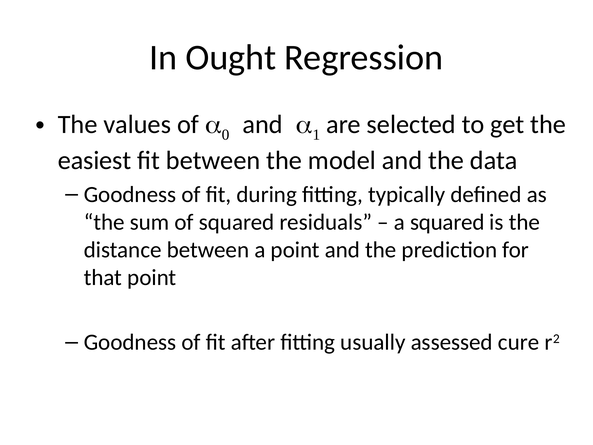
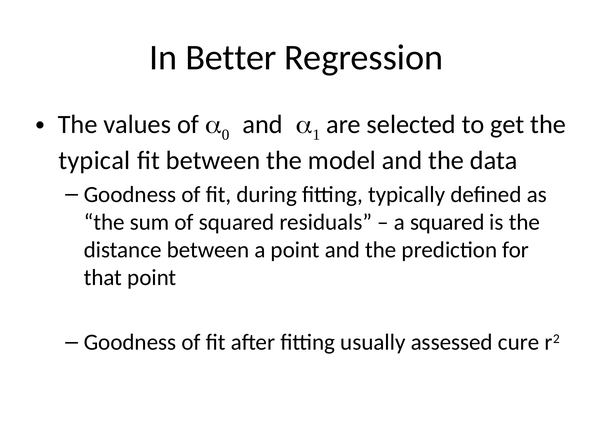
Ought: Ought -> Better
easiest: easiest -> typical
